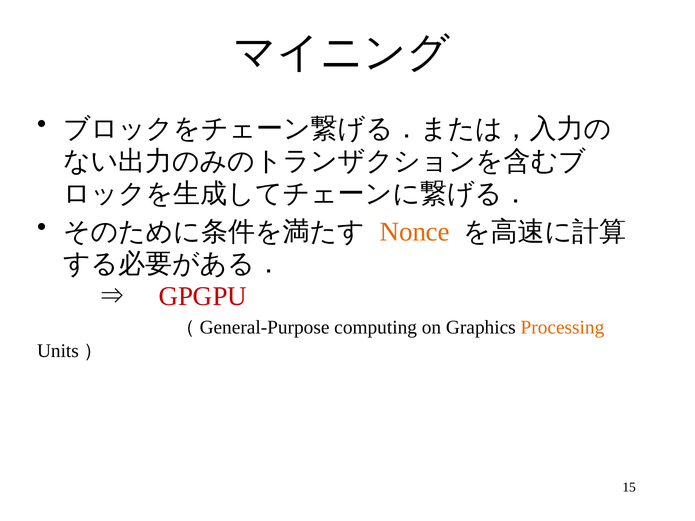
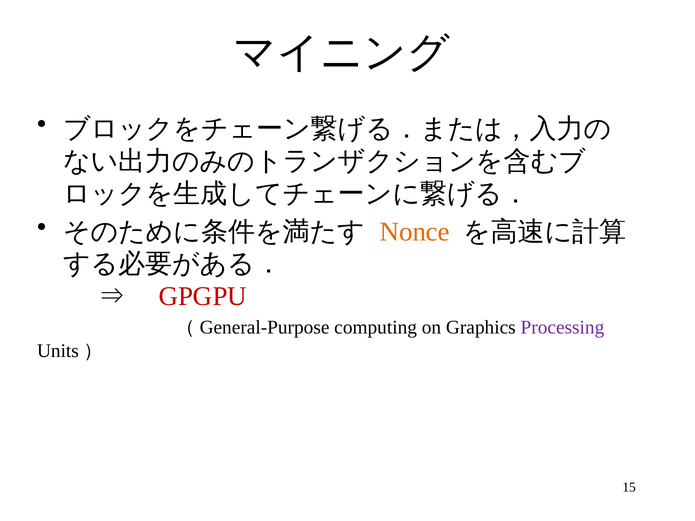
Processing colour: orange -> purple
